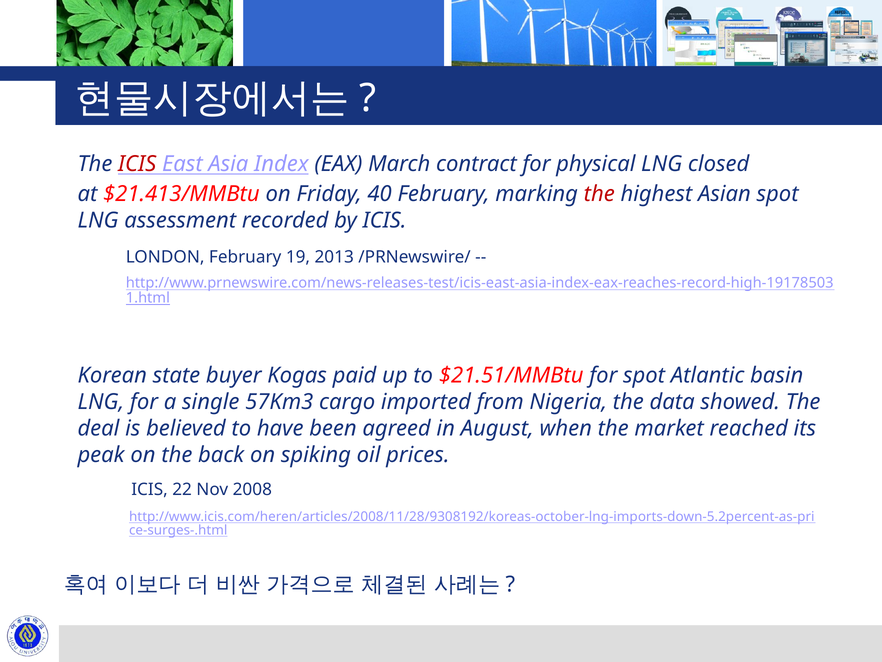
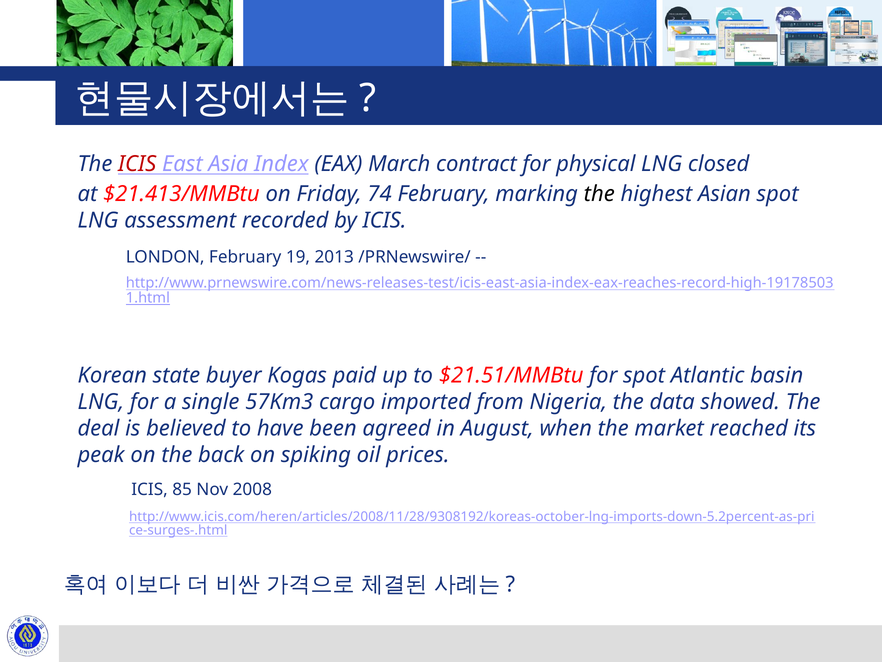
40: 40 -> 74
the at (599, 194) colour: red -> black
22: 22 -> 85
